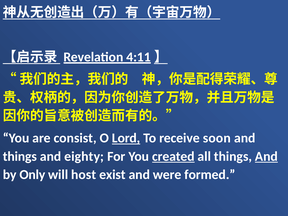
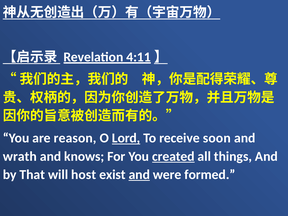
consist: consist -> reason
things at (20, 156): things -> wrath
eighty: eighty -> knows
And at (266, 156) underline: present -> none
Only: Only -> That
and at (139, 175) underline: none -> present
